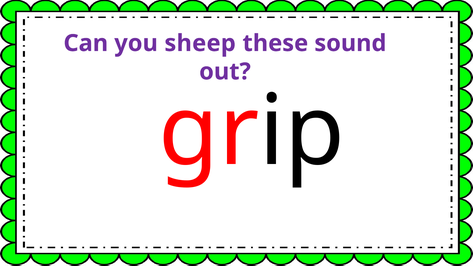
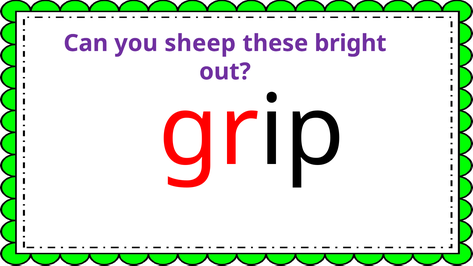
sound: sound -> bright
